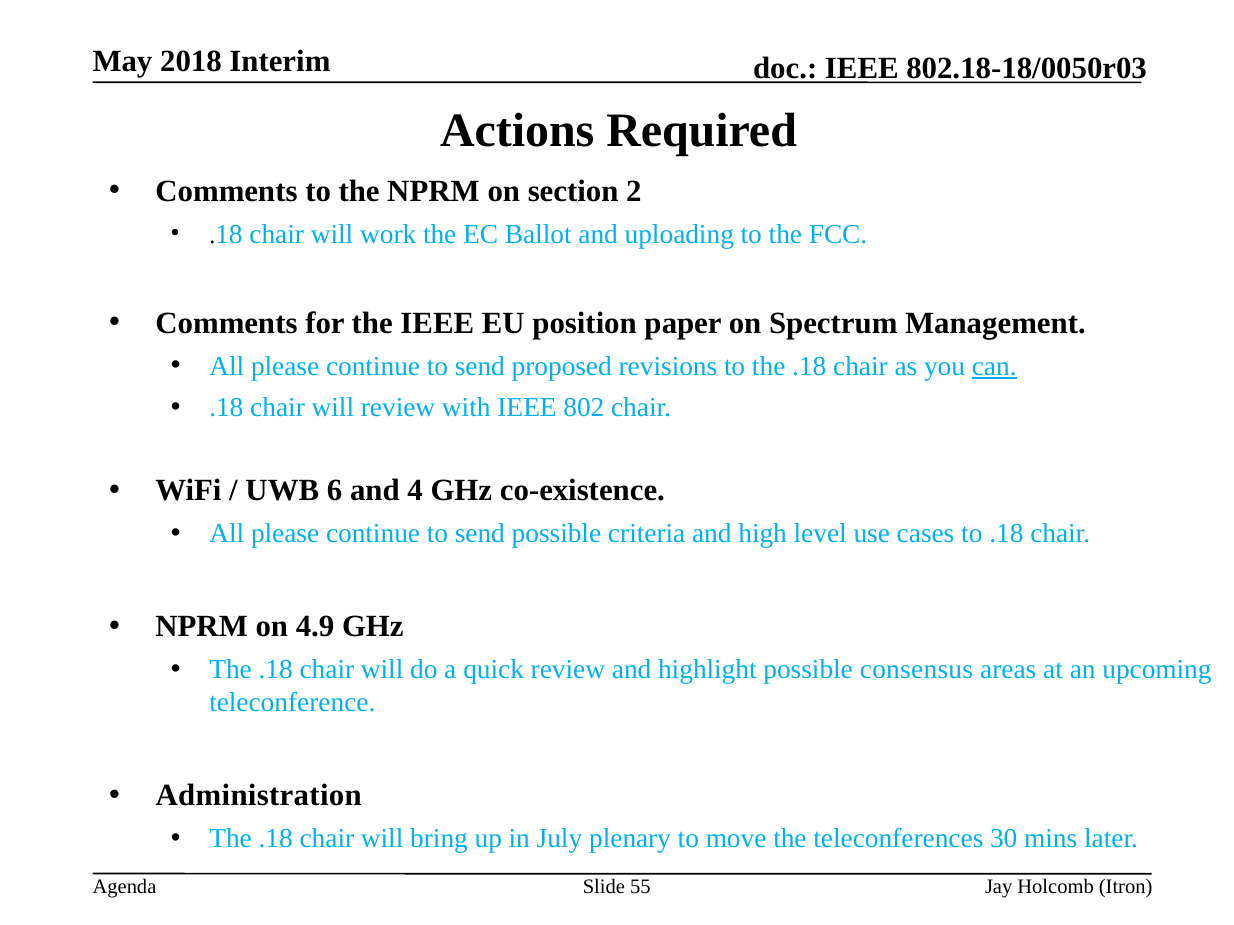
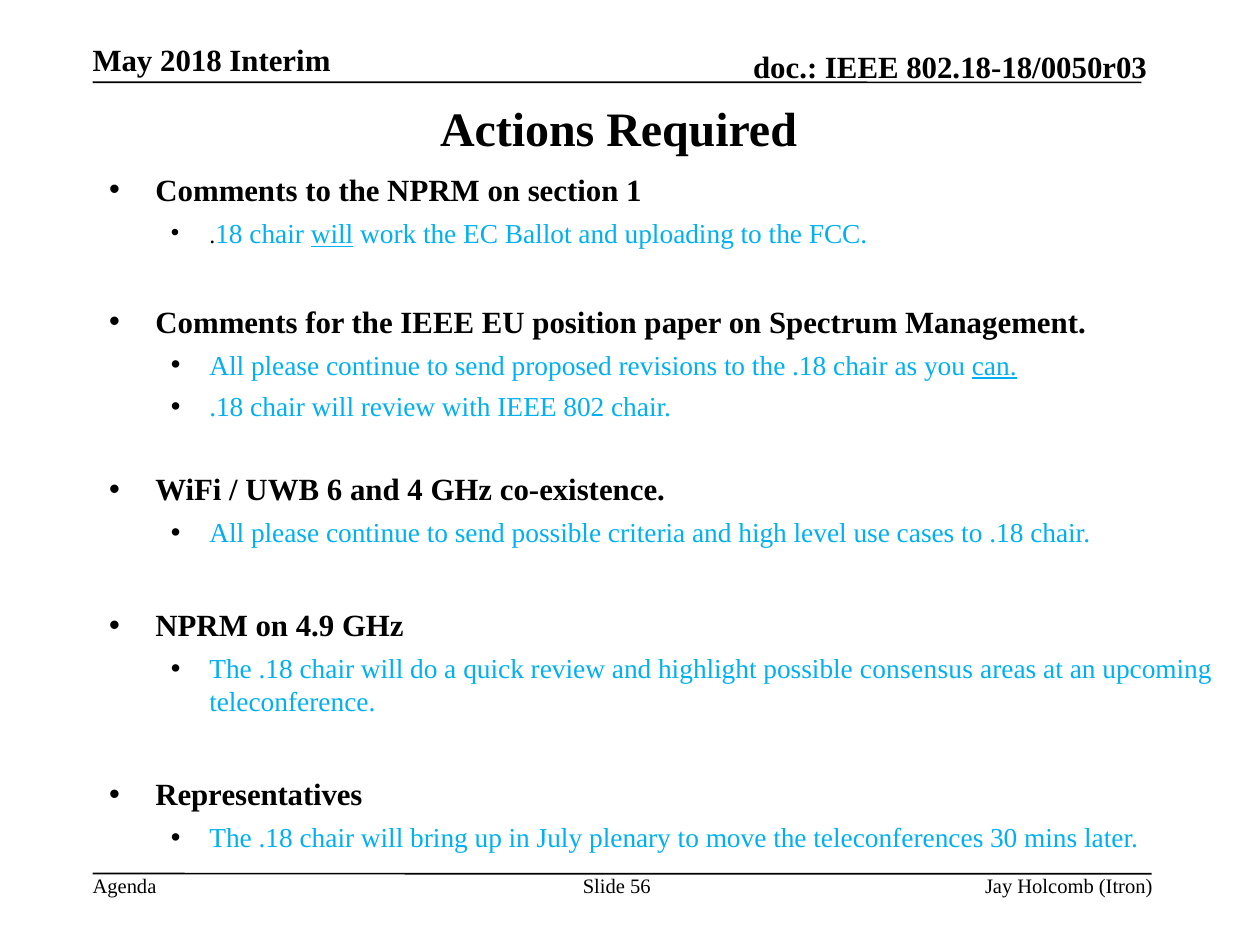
2: 2 -> 1
will at (332, 235) underline: none -> present
Administration: Administration -> Representatives
55: 55 -> 56
